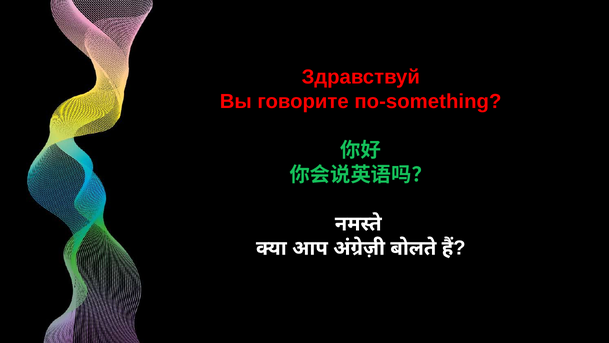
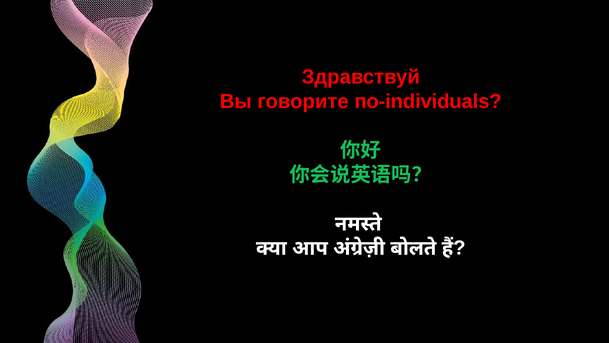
по-something: по-something -> по-individuals
